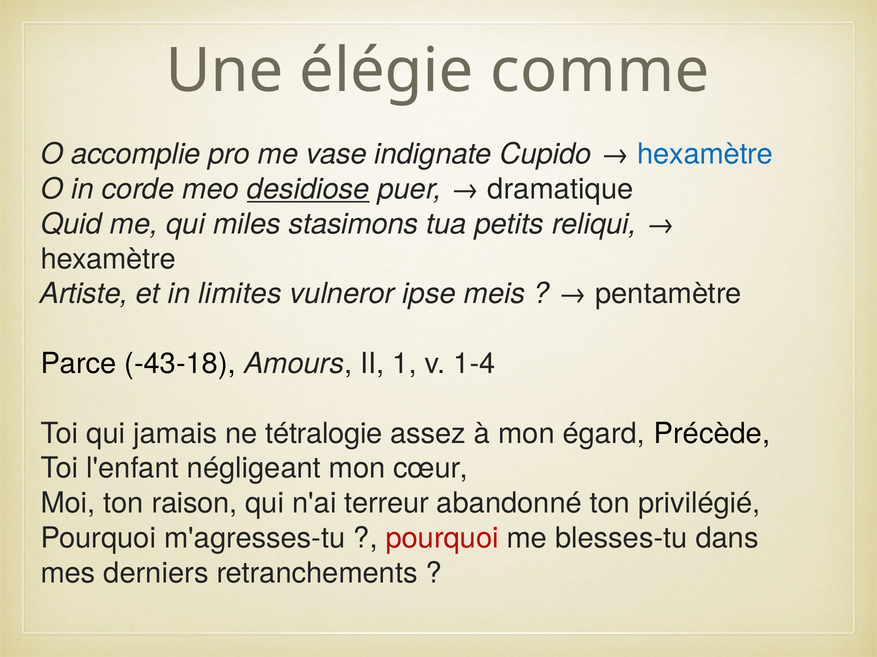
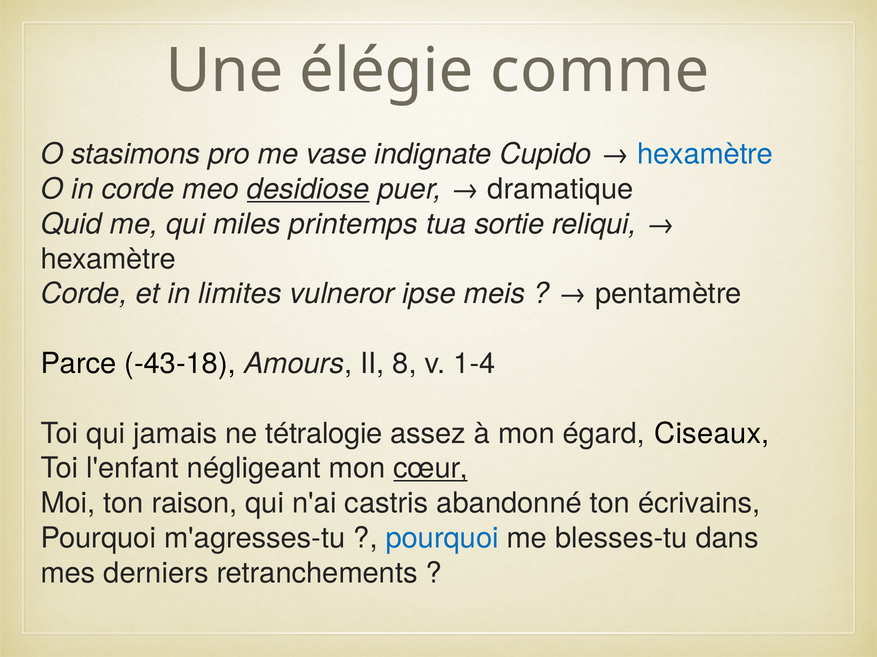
accomplie: accomplie -> stasimons
stasimons: stasimons -> printemps
petits: petits -> sortie
Artiste at (84, 294): Artiste -> Corde
1: 1 -> 8
Précède: Précède -> Ciseaux
cœur underline: none -> present
terreur: terreur -> castris
privilégié: privilégié -> écrivains
pourquoi at (442, 539) colour: red -> blue
